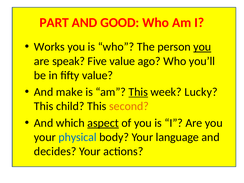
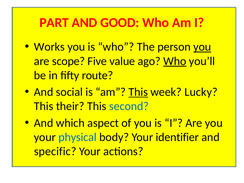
speak: speak -> scope
Who at (175, 61) underline: none -> present
fifty value: value -> route
make: make -> social
child: child -> their
second colour: orange -> blue
aspect underline: present -> none
language: language -> identifier
decides: decides -> specific
